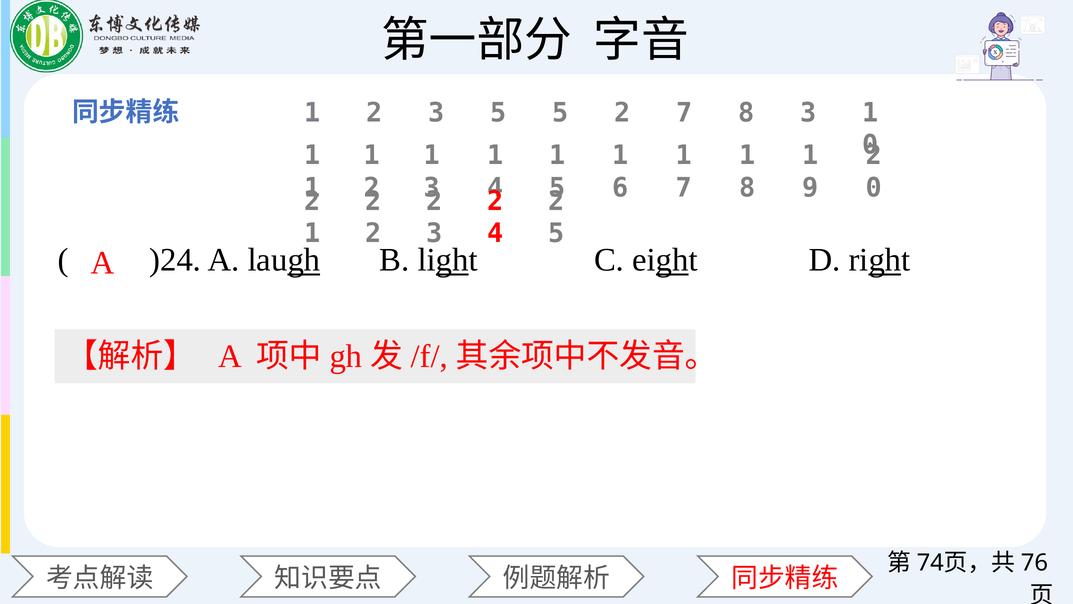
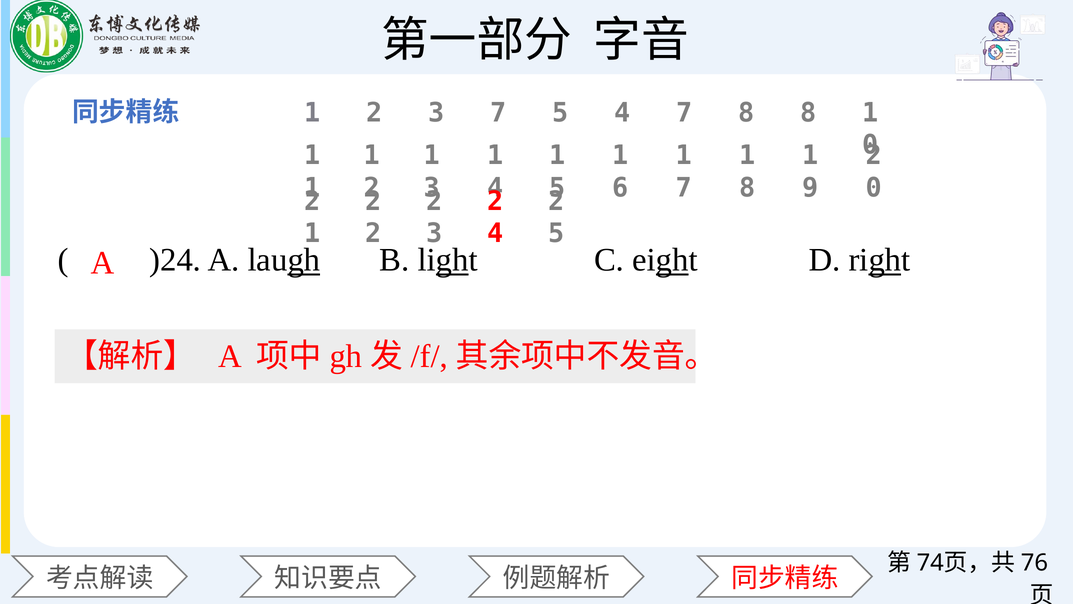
3 5: 5 -> 7
2 at (622, 113): 2 -> 4
8 3: 3 -> 8
